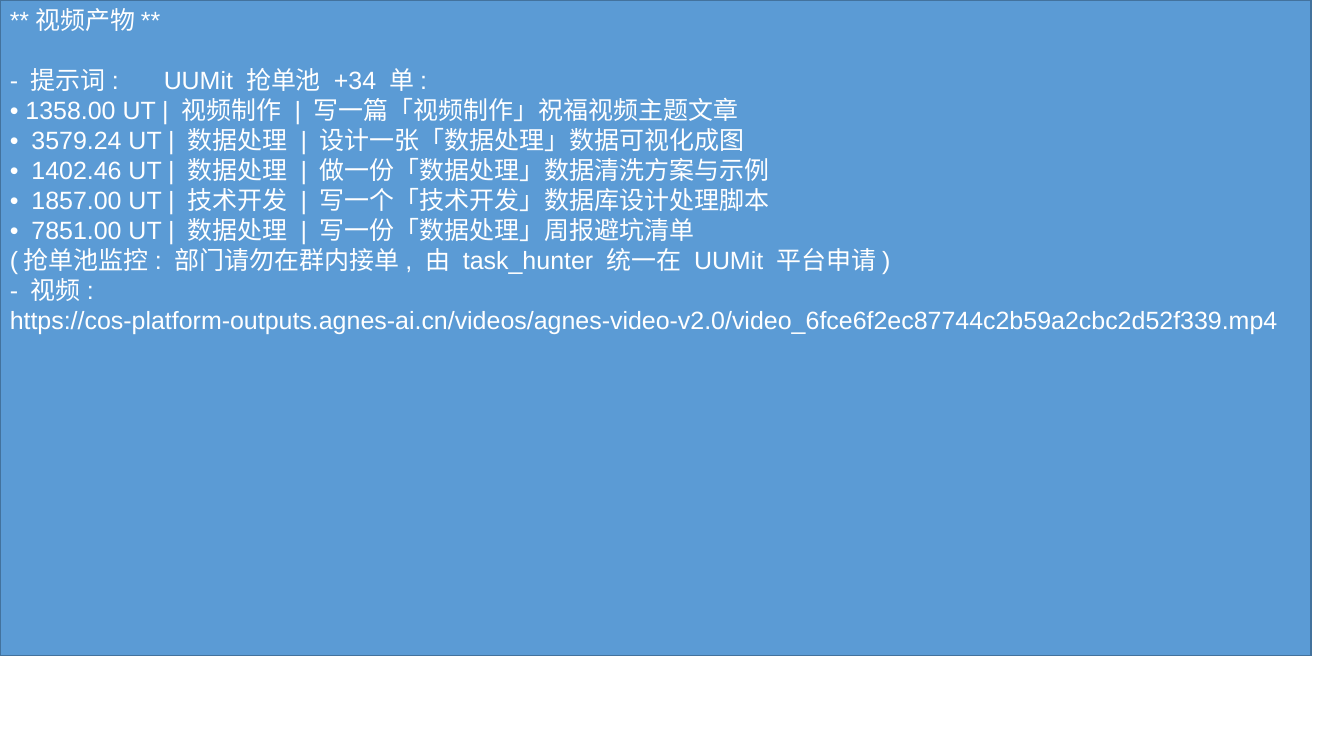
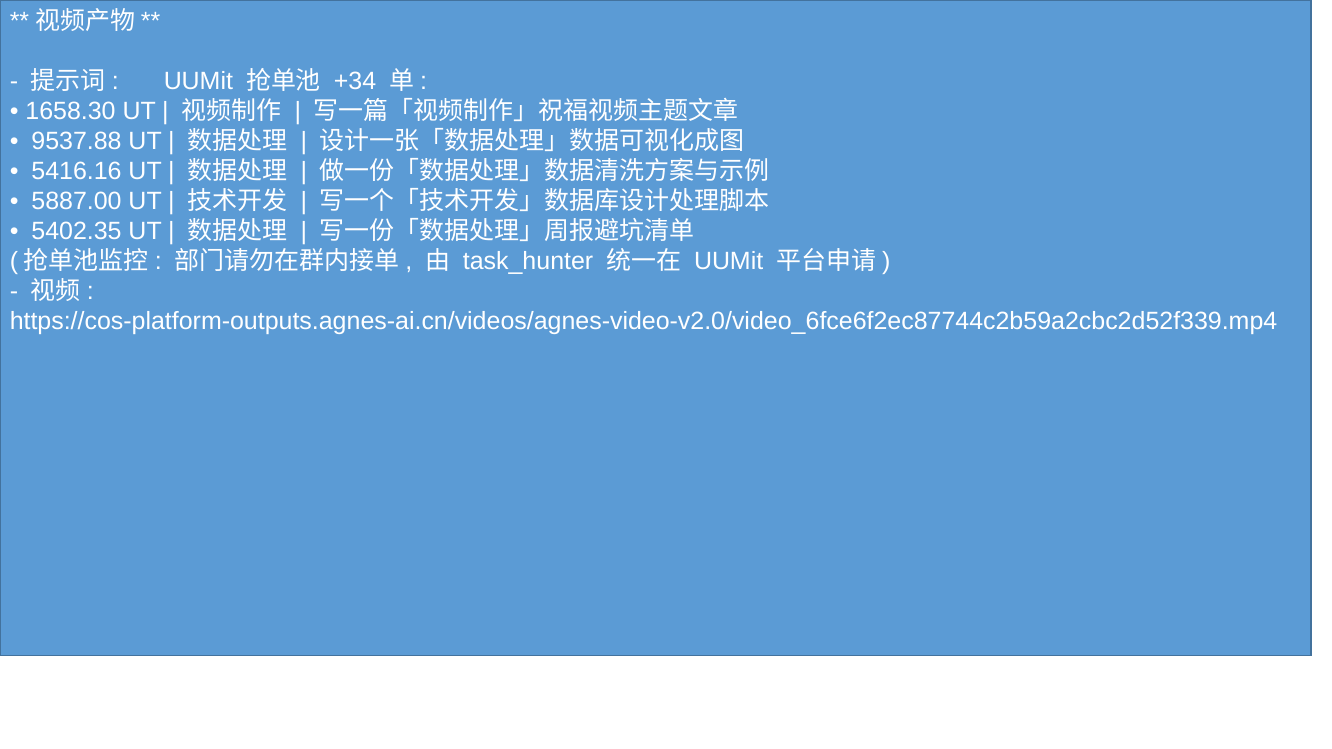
1358.00: 1358.00 -> 1658.30
3579.24: 3579.24 -> 9537.88
1402.46: 1402.46 -> 5416.16
1857.00: 1857.00 -> 5887.00
7851.00: 7851.00 -> 5402.35
